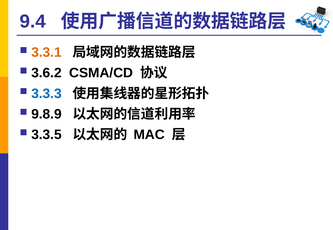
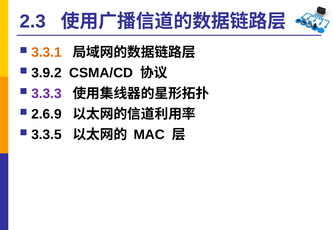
9.4: 9.4 -> 2.3
3.6.2: 3.6.2 -> 3.9.2
3.3.3 colour: blue -> purple
9.8.9: 9.8.9 -> 2.6.9
